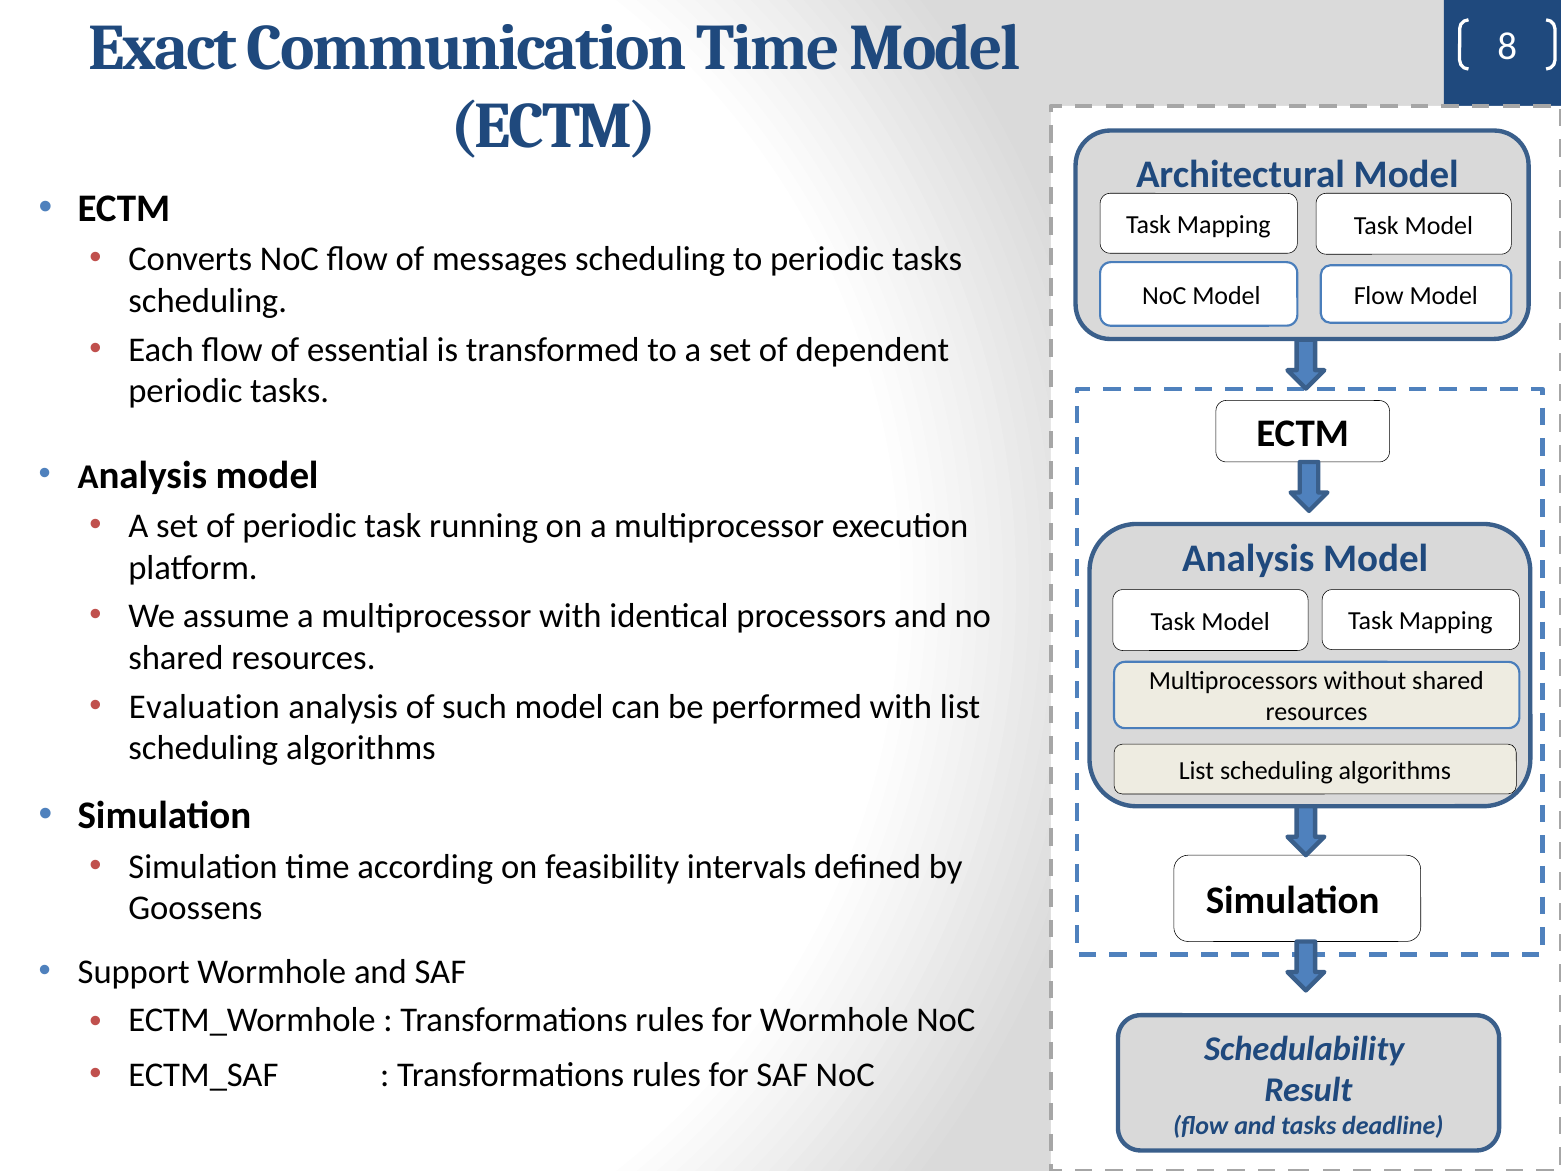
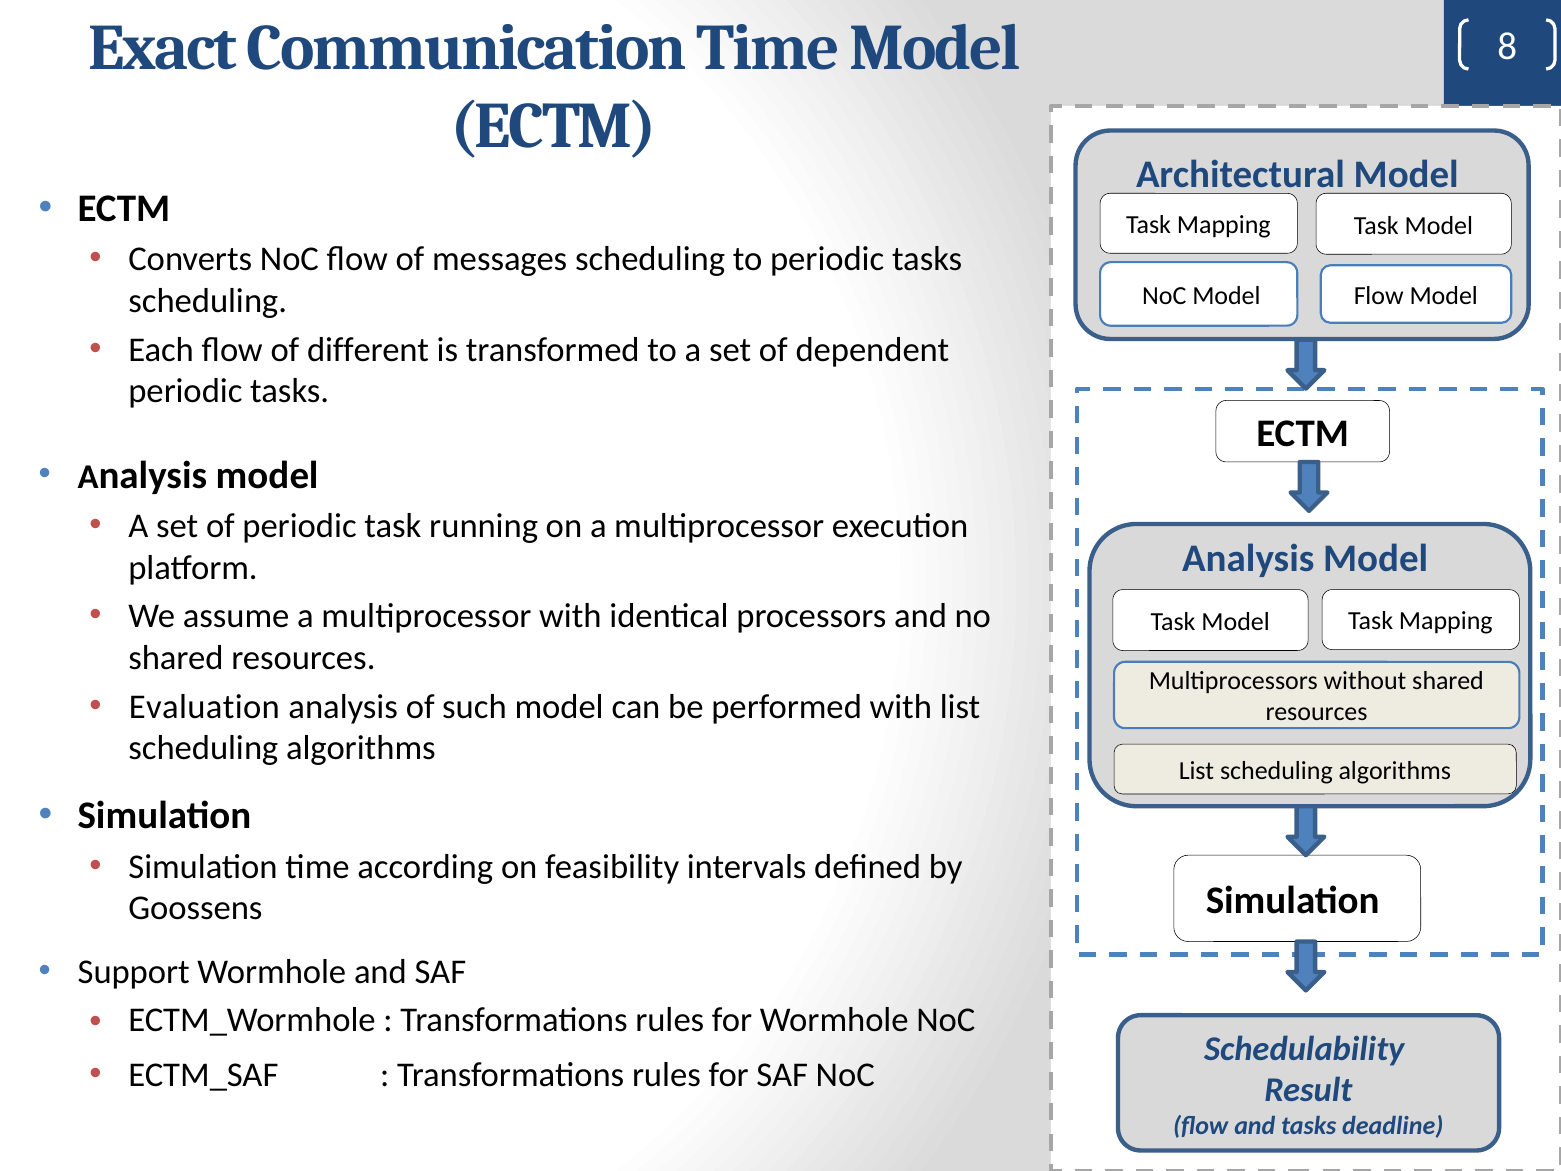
essential: essential -> different
